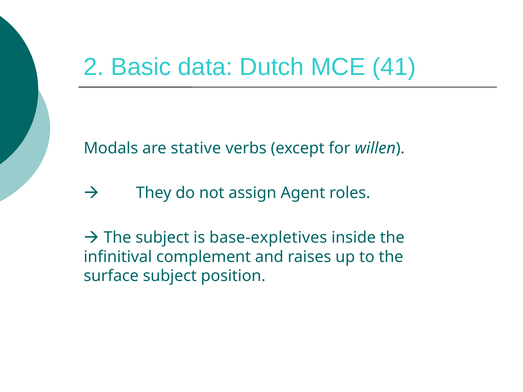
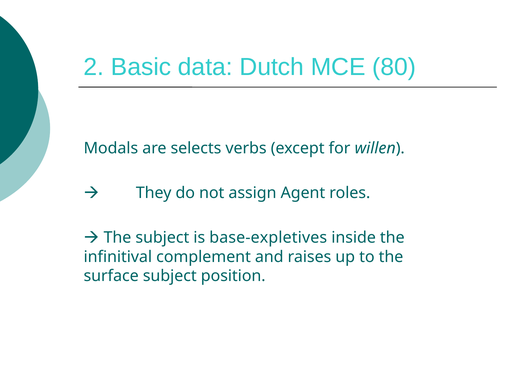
41: 41 -> 80
stative: stative -> selects
